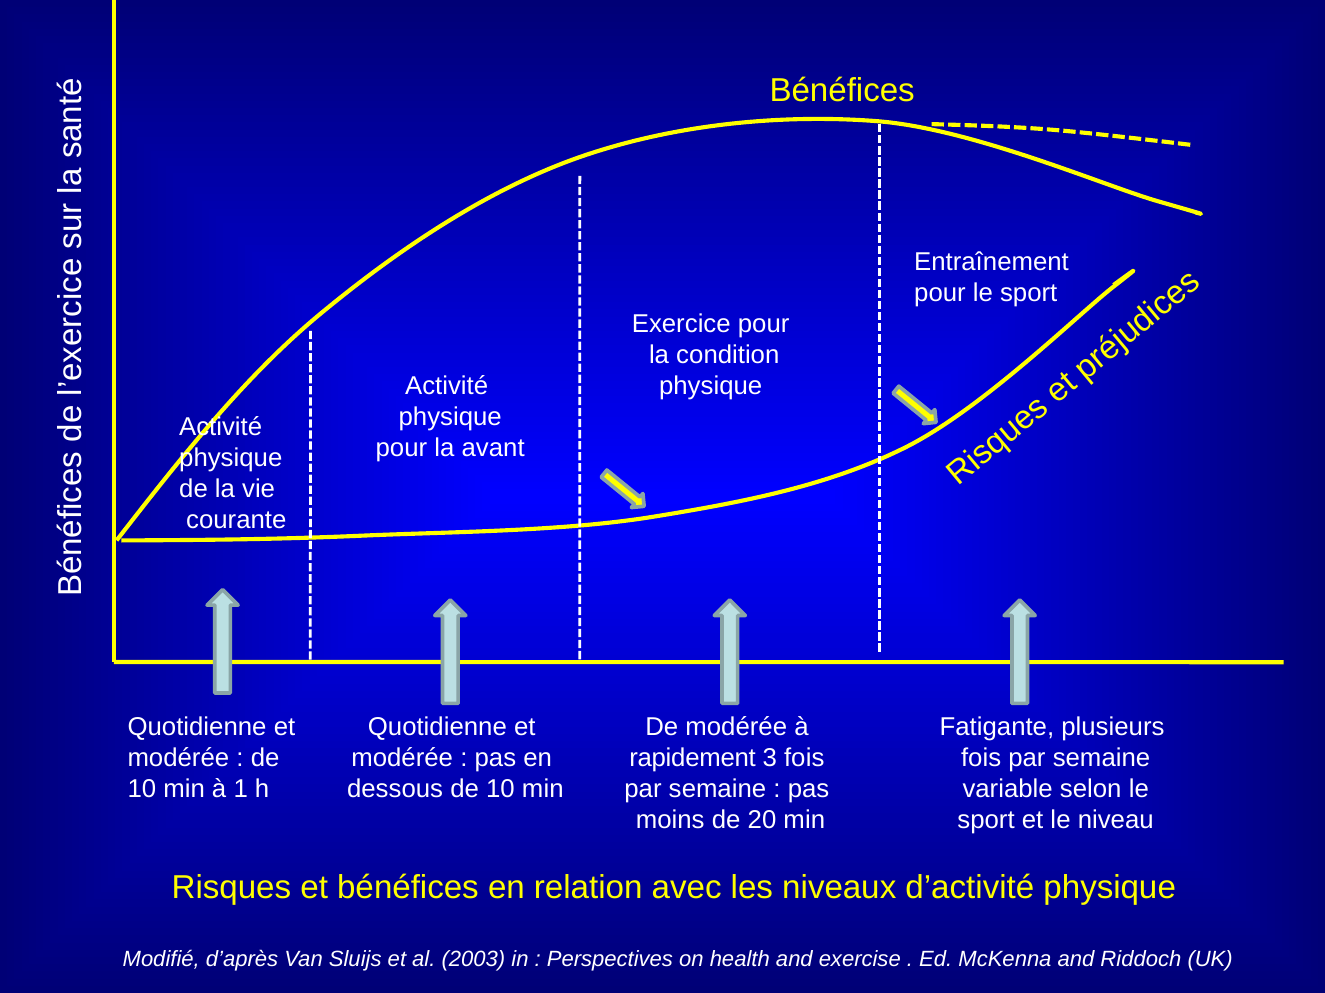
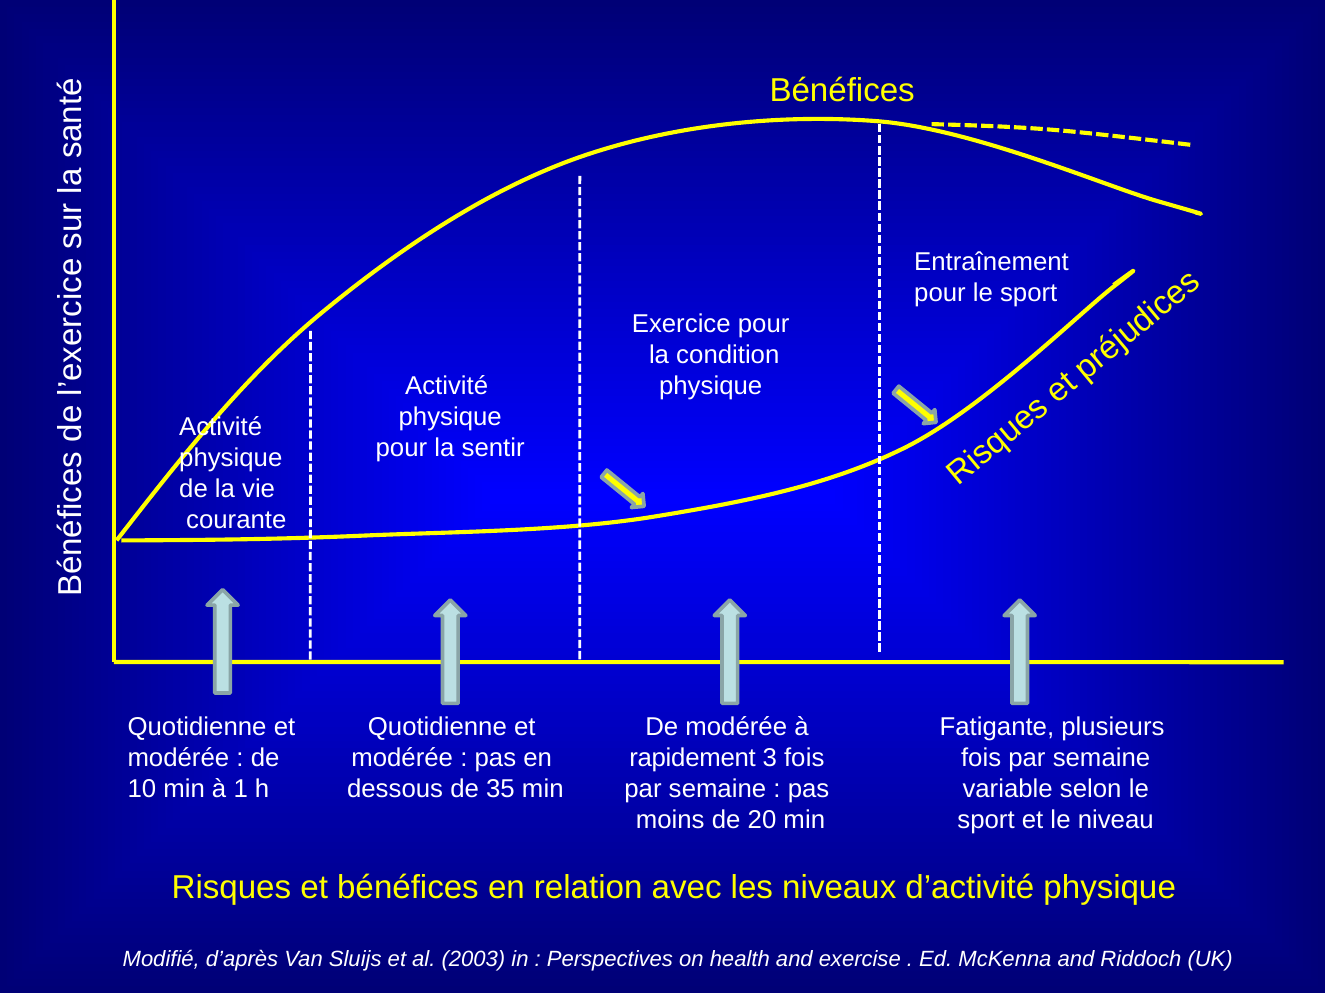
avant: avant -> sentir
dessous de 10: 10 -> 35
